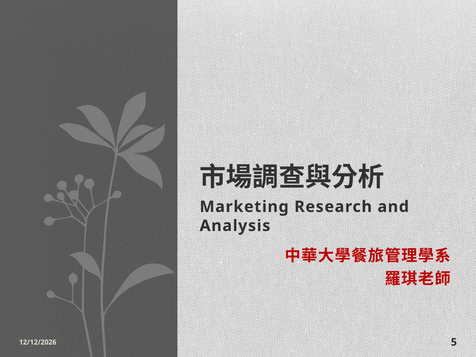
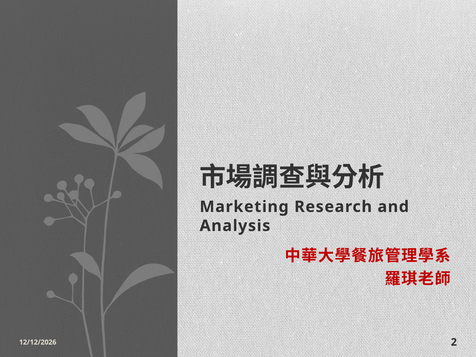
5: 5 -> 2
